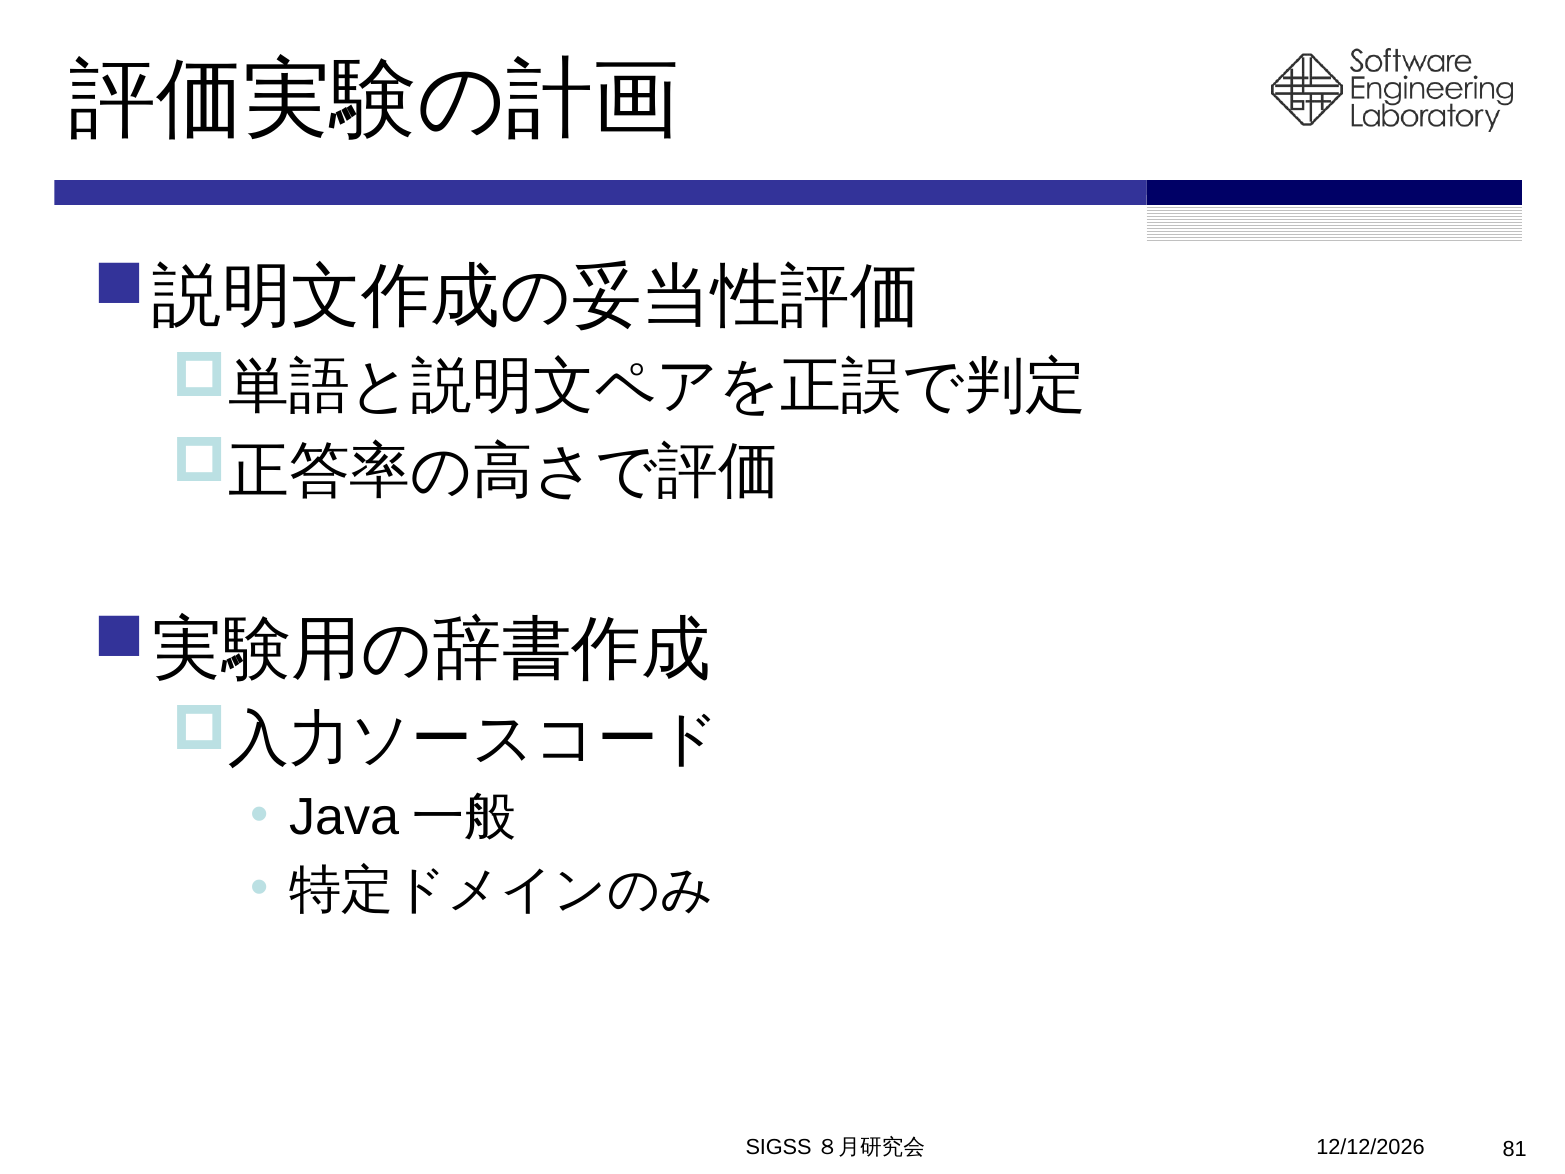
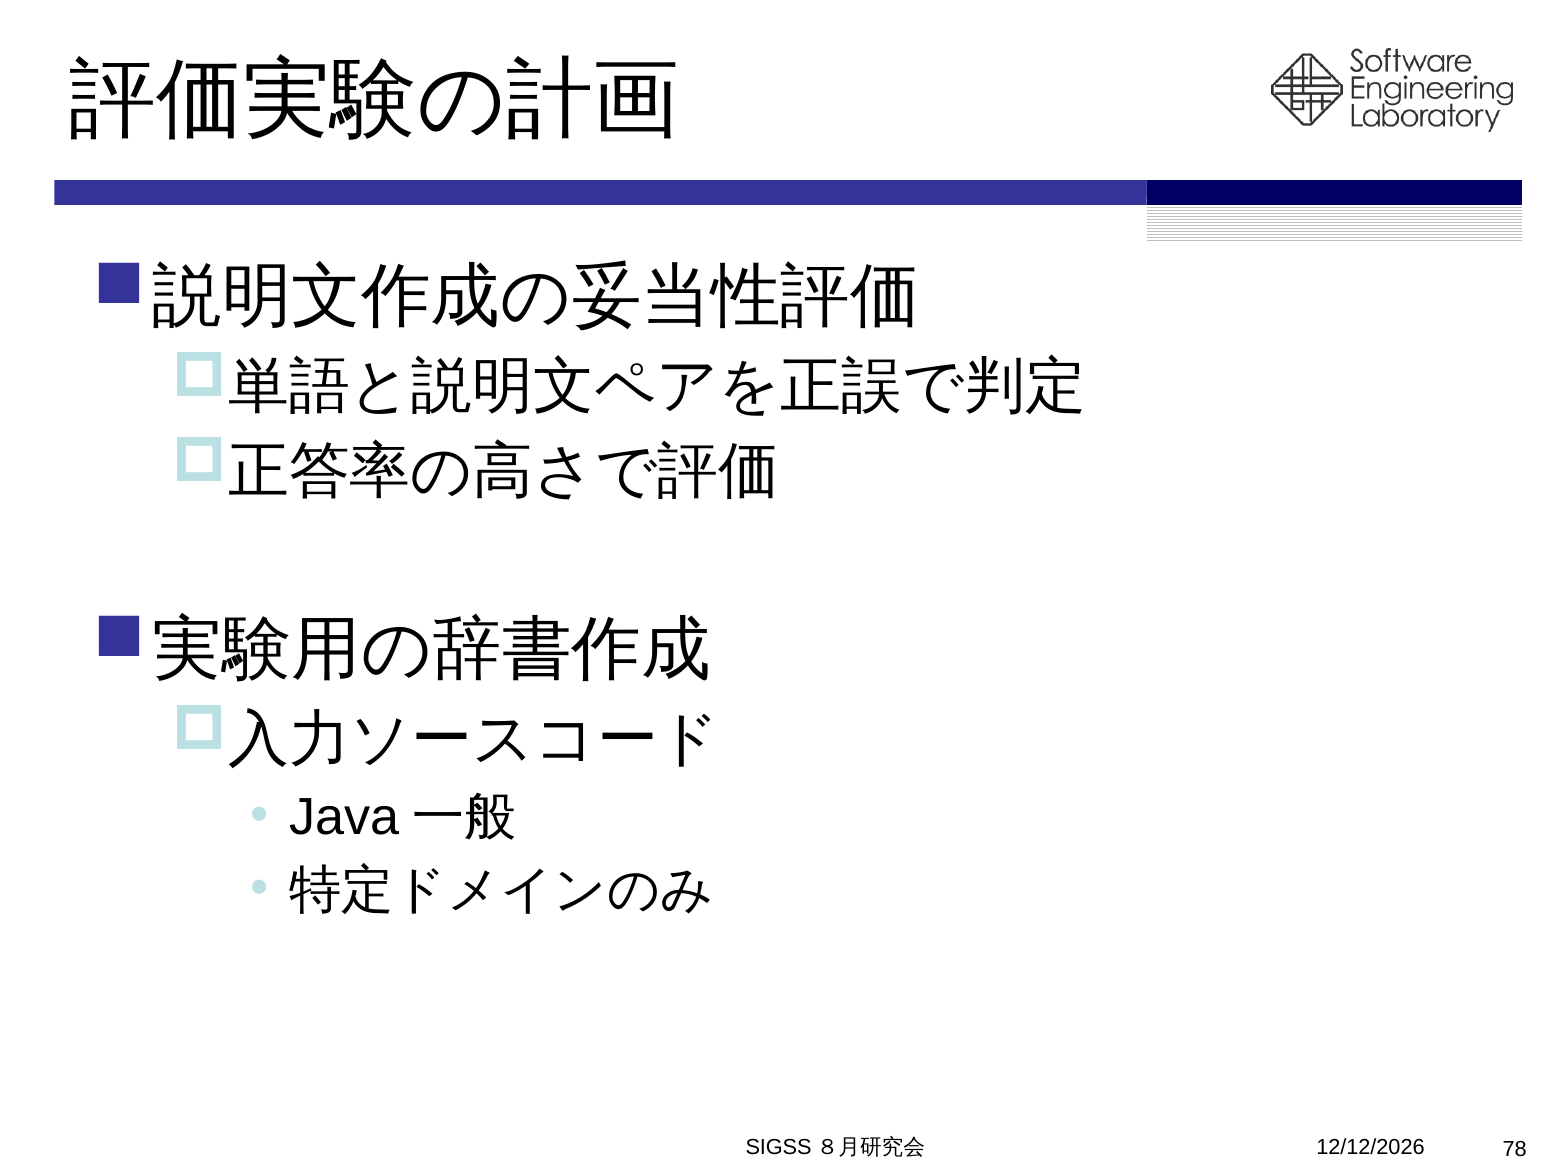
81: 81 -> 78
